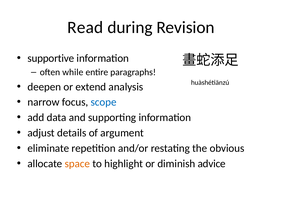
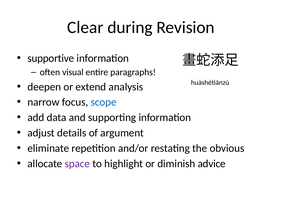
Read: Read -> Clear
while: while -> visual
space colour: orange -> purple
